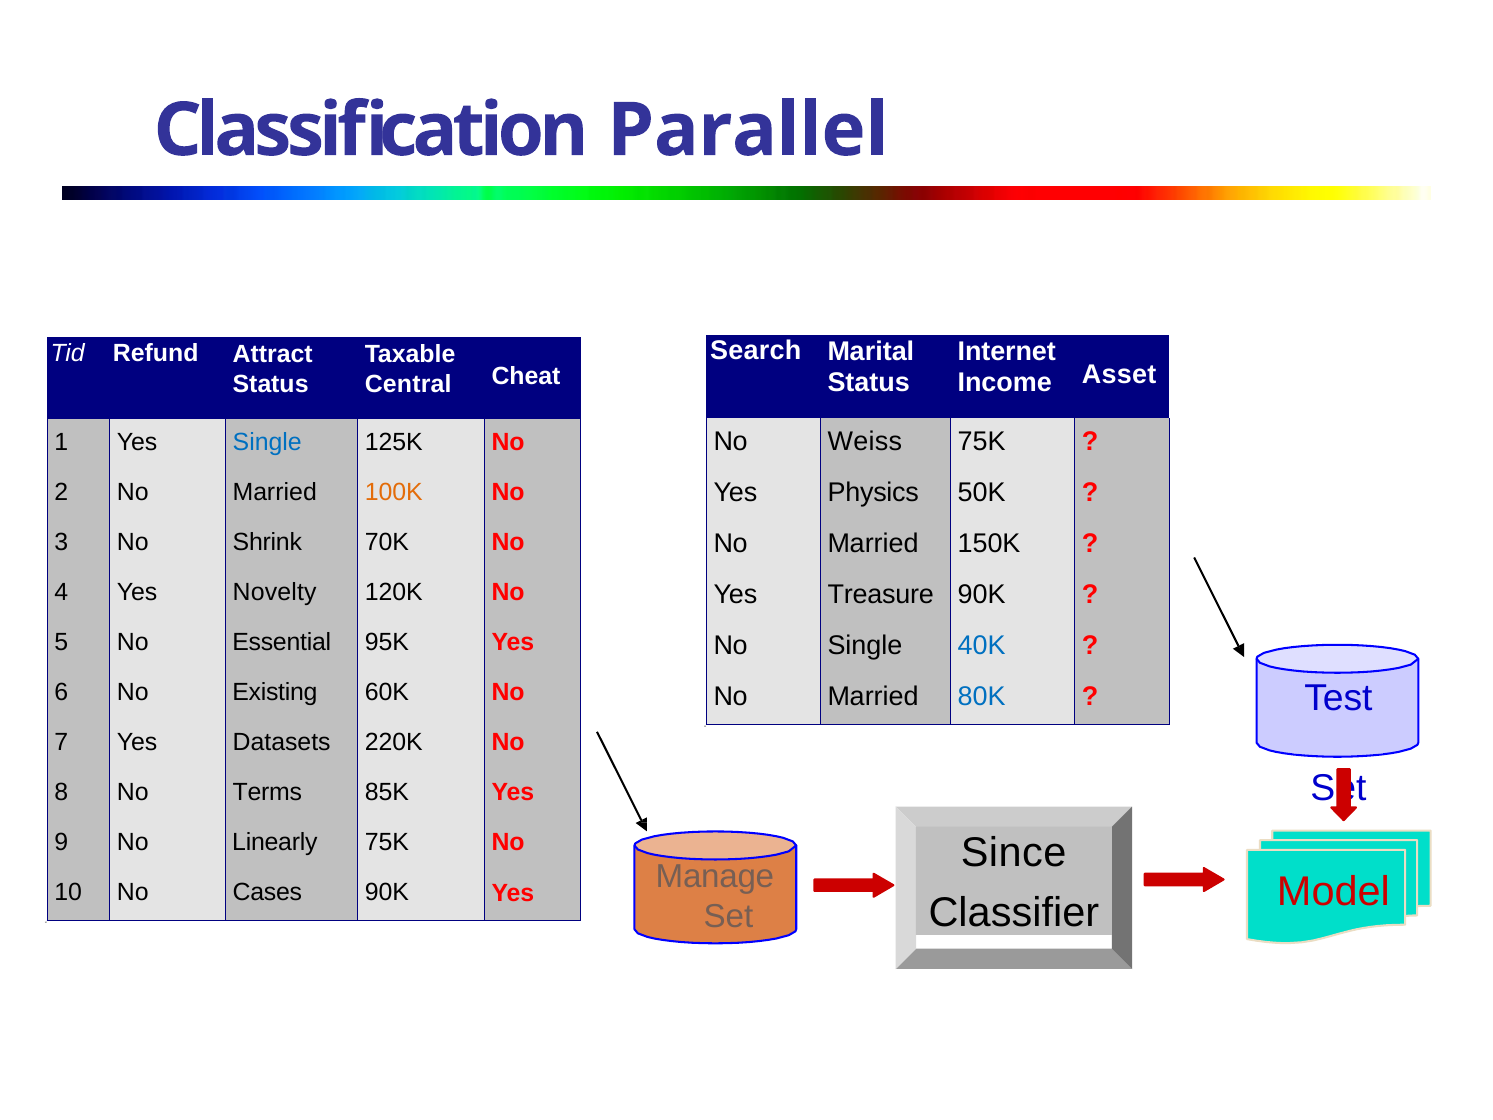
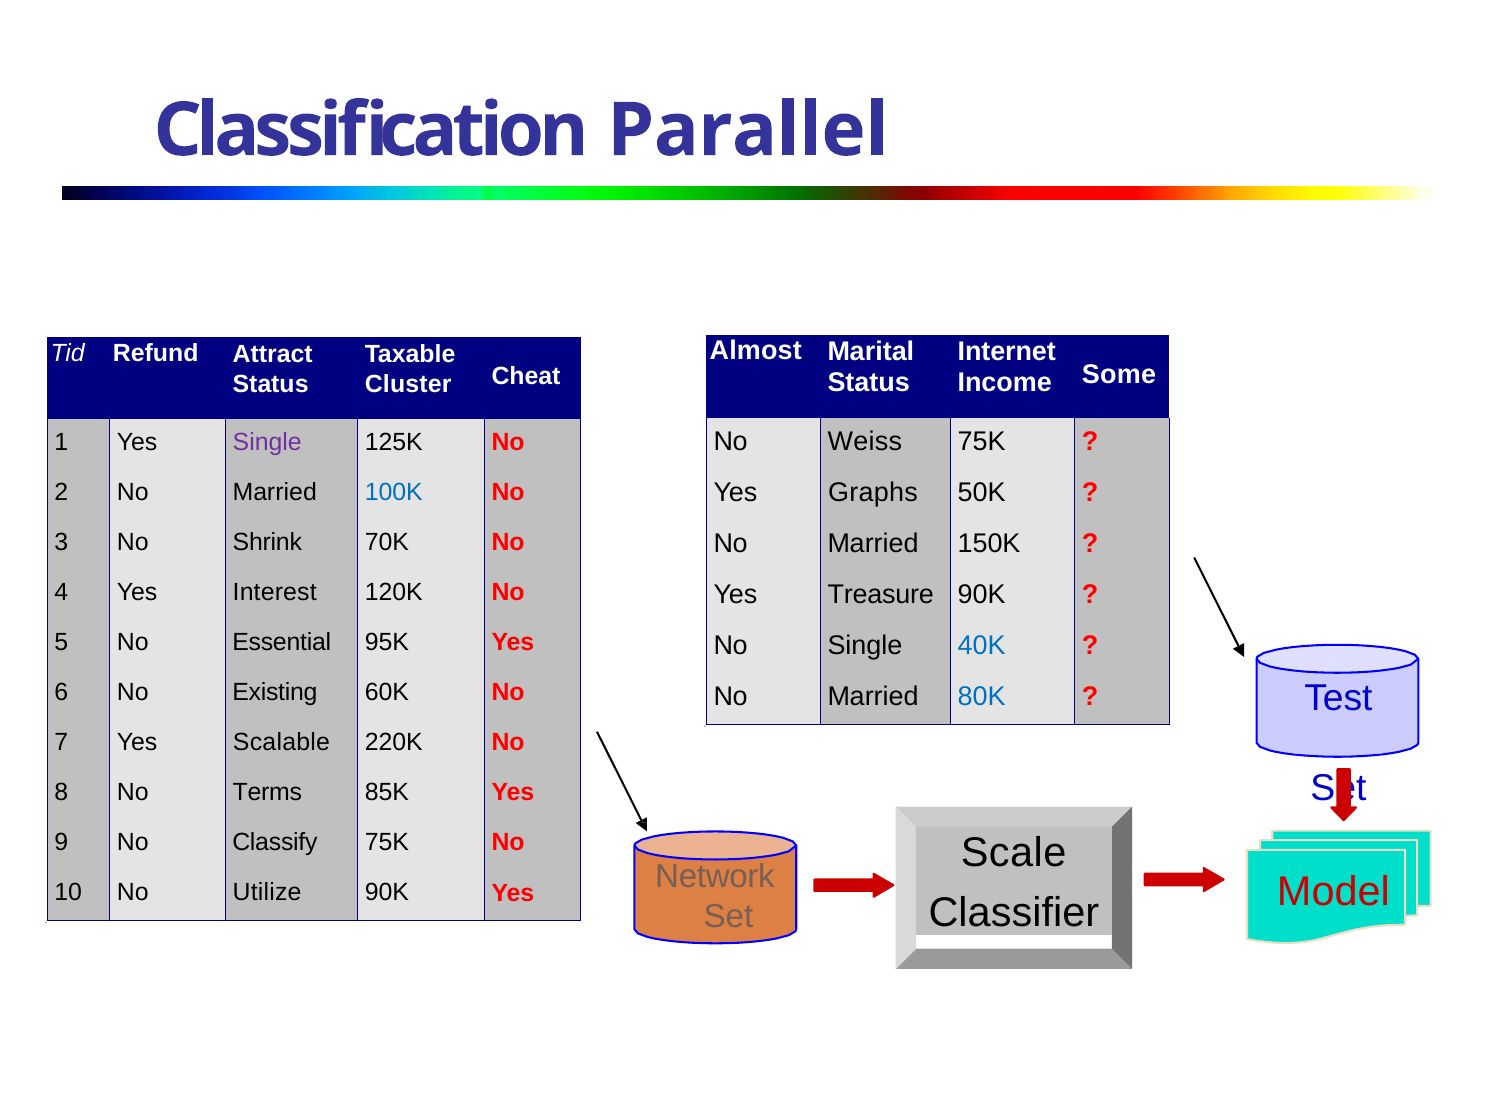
Search: Search -> Almost
Asset: Asset -> Some
Central: Central -> Cluster
Single at (267, 442) colour: blue -> purple
Physics: Physics -> Graphs
100K colour: orange -> blue
Novelty: Novelty -> Interest
Datasets: Datasets -> Scalable
Linearly: Linearly -> Classify
Since: Since -> Scale
Manage: Manage -> Network
Cases: Cases -> Utilize
